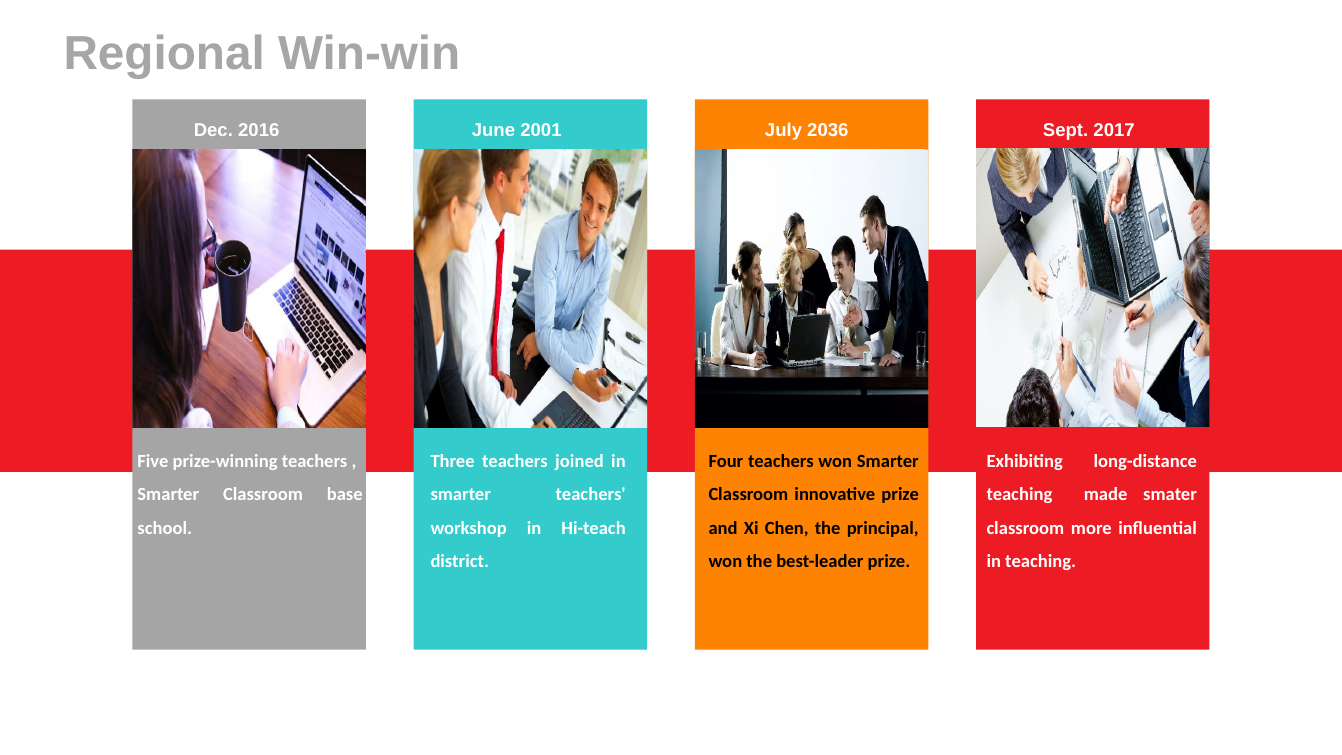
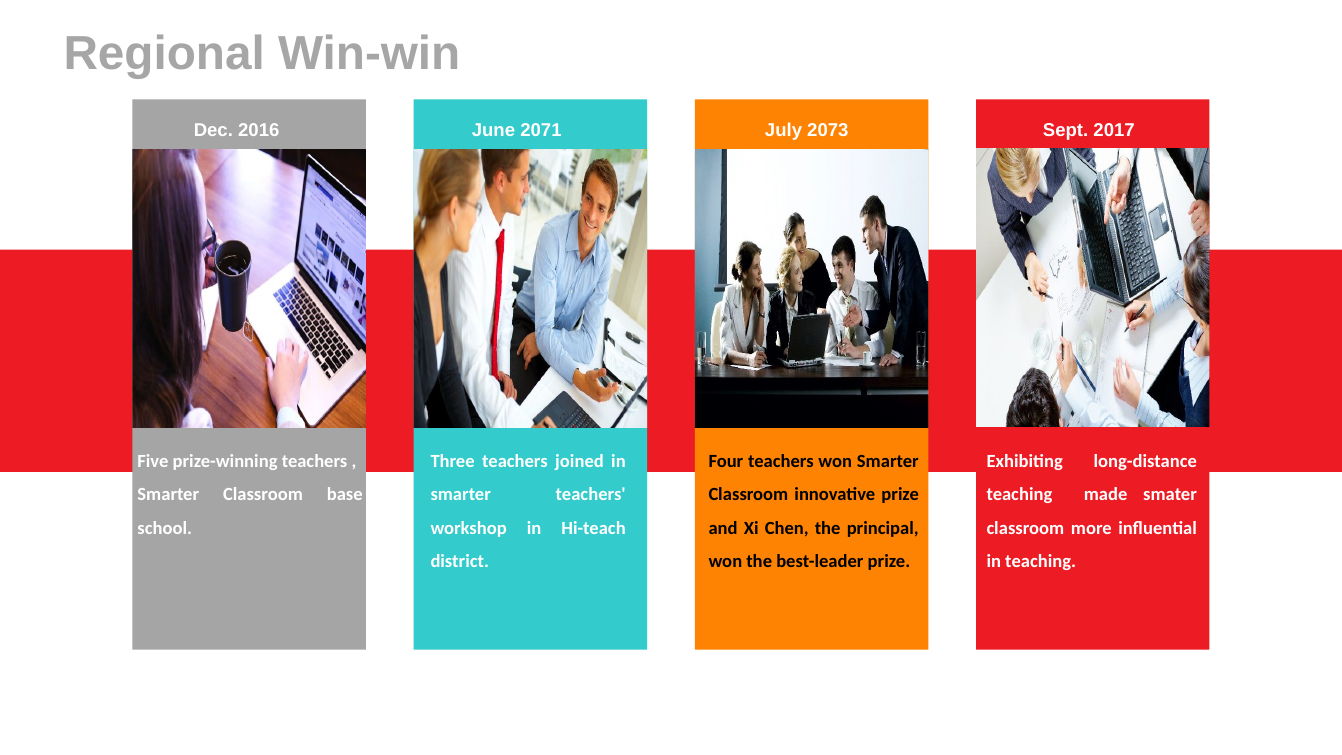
2001: 2001 -> 2071
2036: 2036 -> 2073
